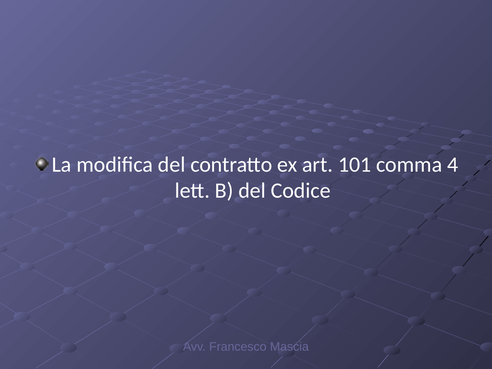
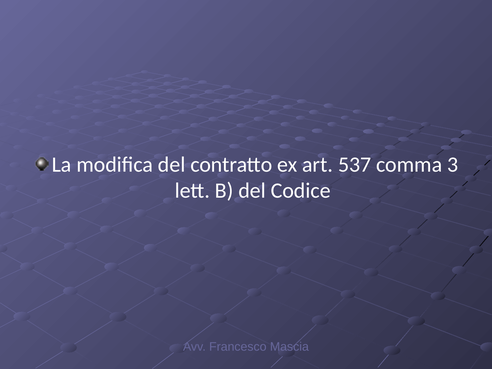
101: 101 -> 537
4: 4 -> 3
